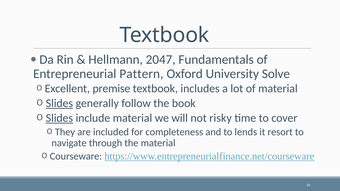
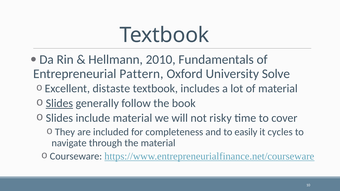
2047: 2047 -> 2010
premise: premise -> distaste
Slides at (59, 118) underline: present -> none
lends: lends -> easily
resort: resort -> cycles
